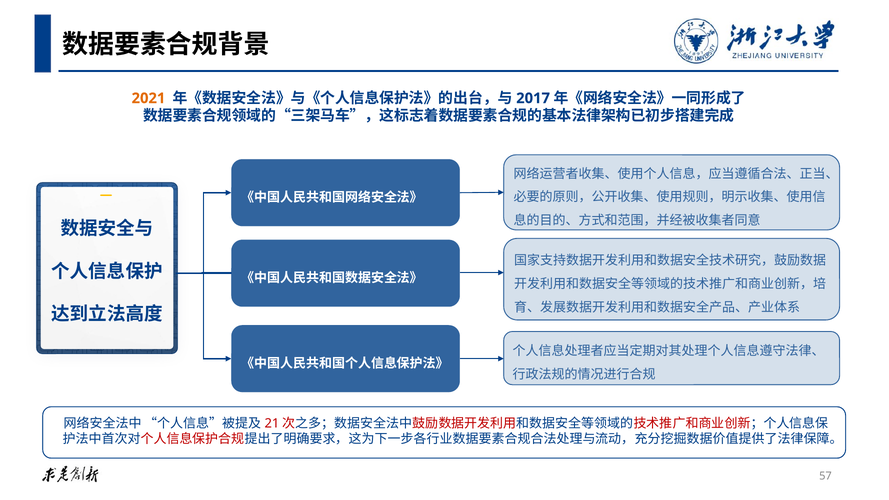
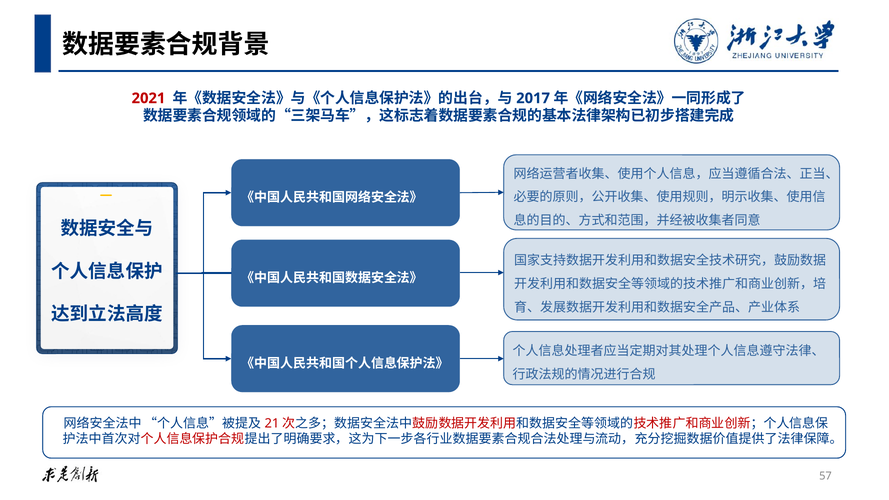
2021 colour: orange -> red
